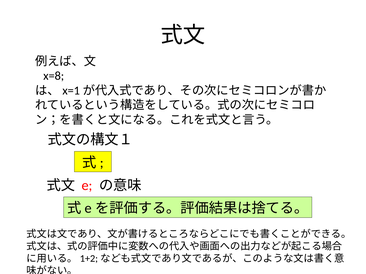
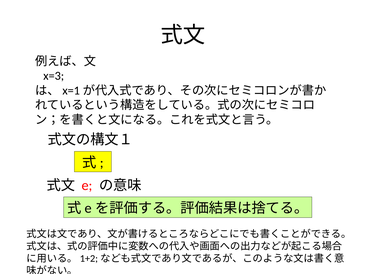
x=8: x=8 -> x=3
